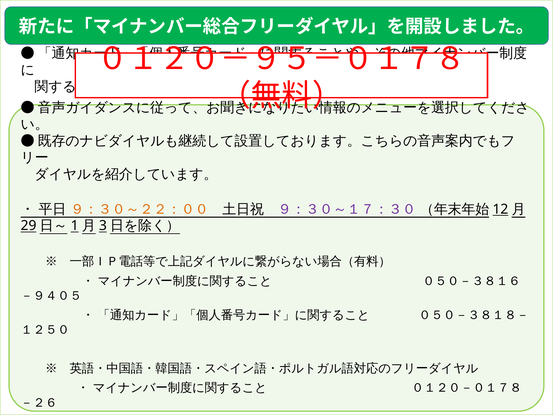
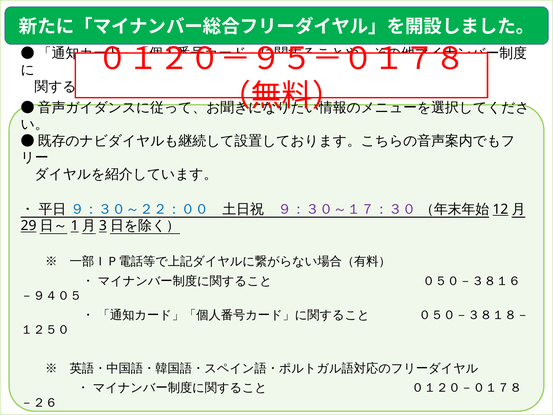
９：３０～２２：００ colour: orange -> blue
